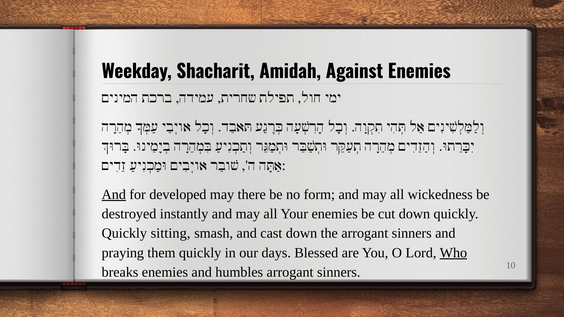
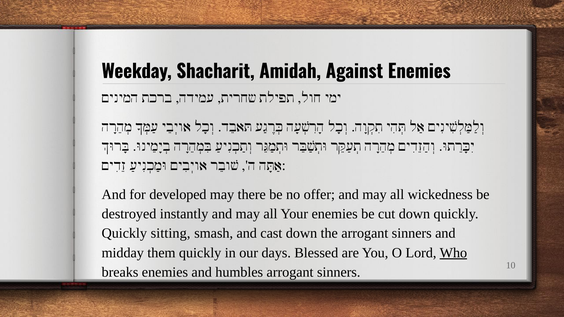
And at (114, 195) underline: present -> none
form: form -> offer
praying: praying -> midday
